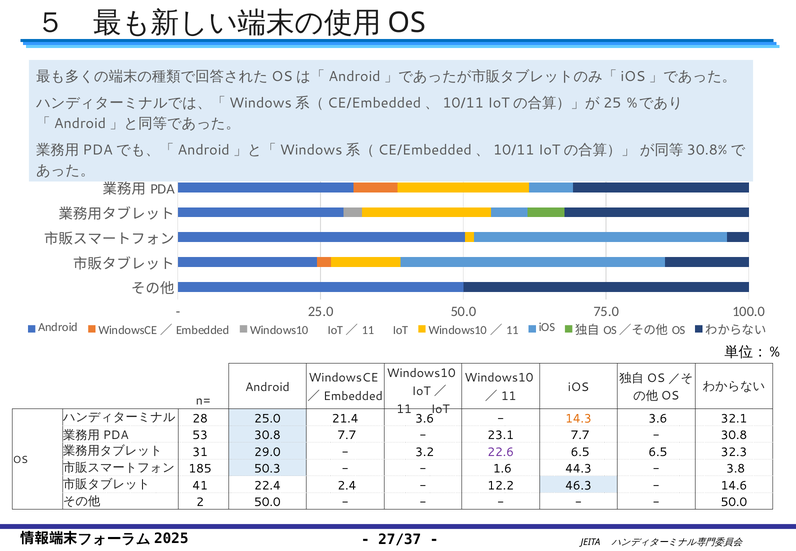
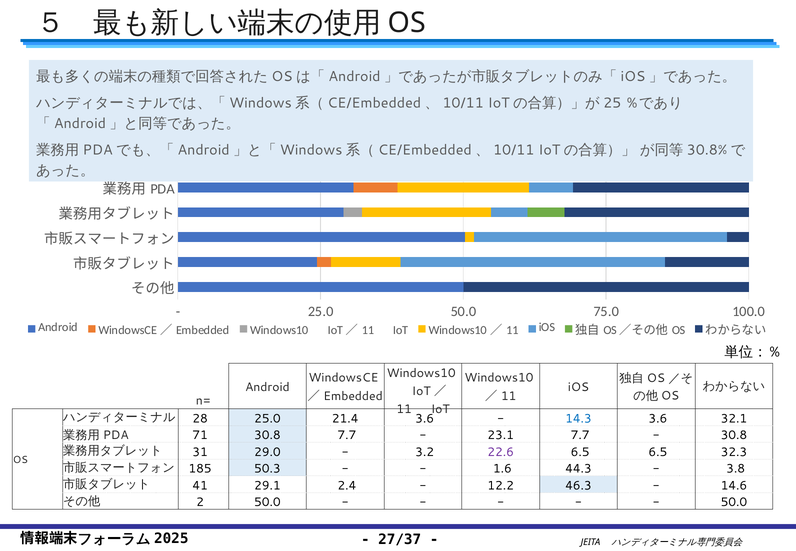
14.3 colour: orange -> blue
53: 53 -> 71
22.4: 22.4 -> 29.1
